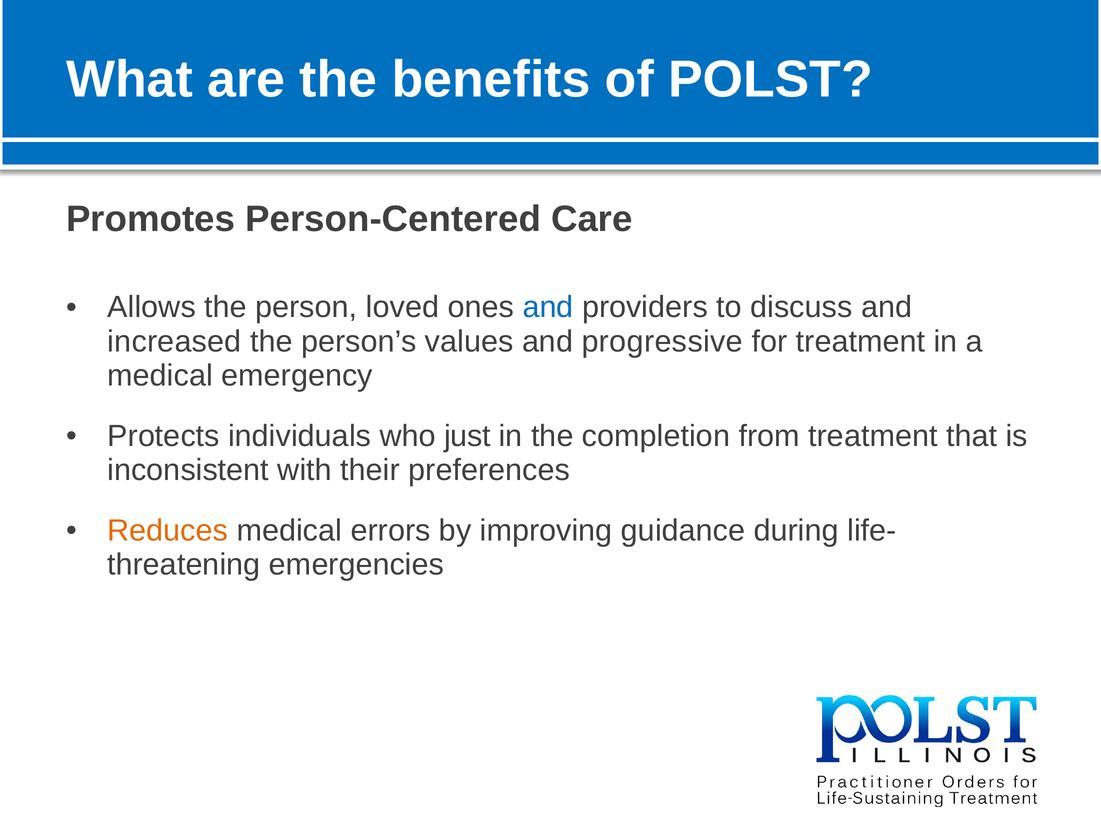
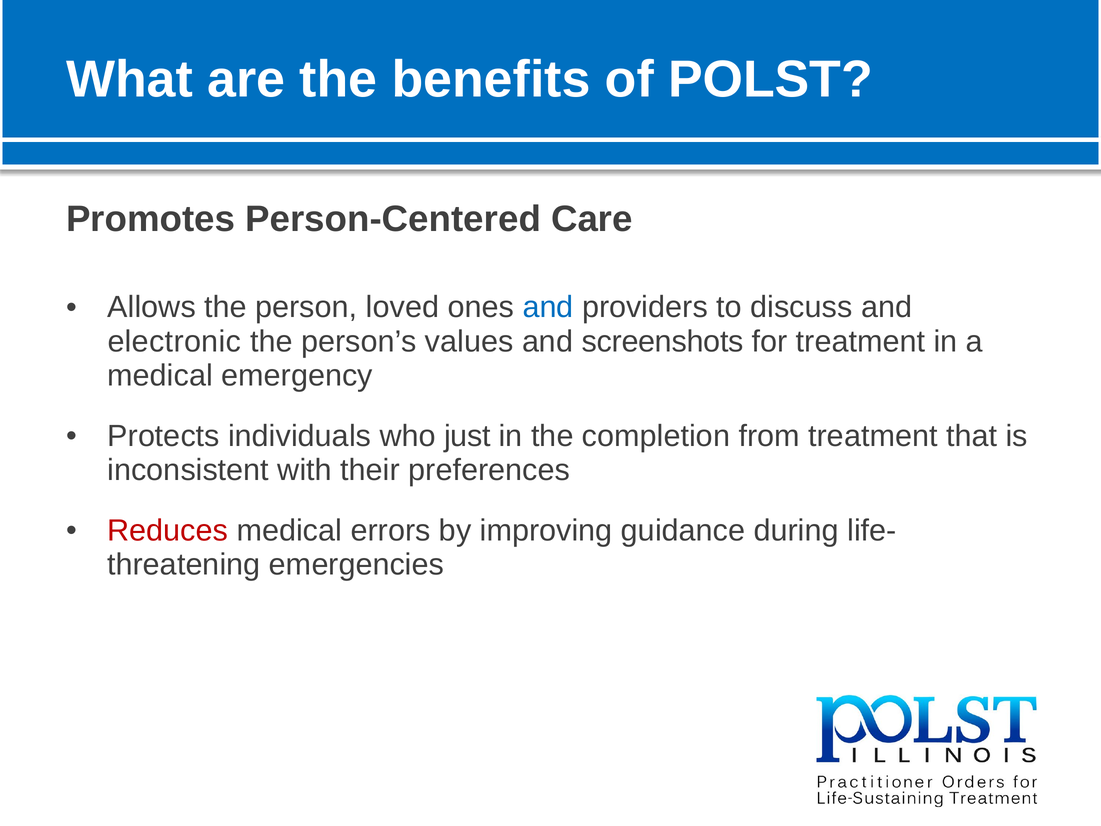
increased: increased -> electronic
progressive: progressive -> screenshots
Reduces colour: orange -> red
